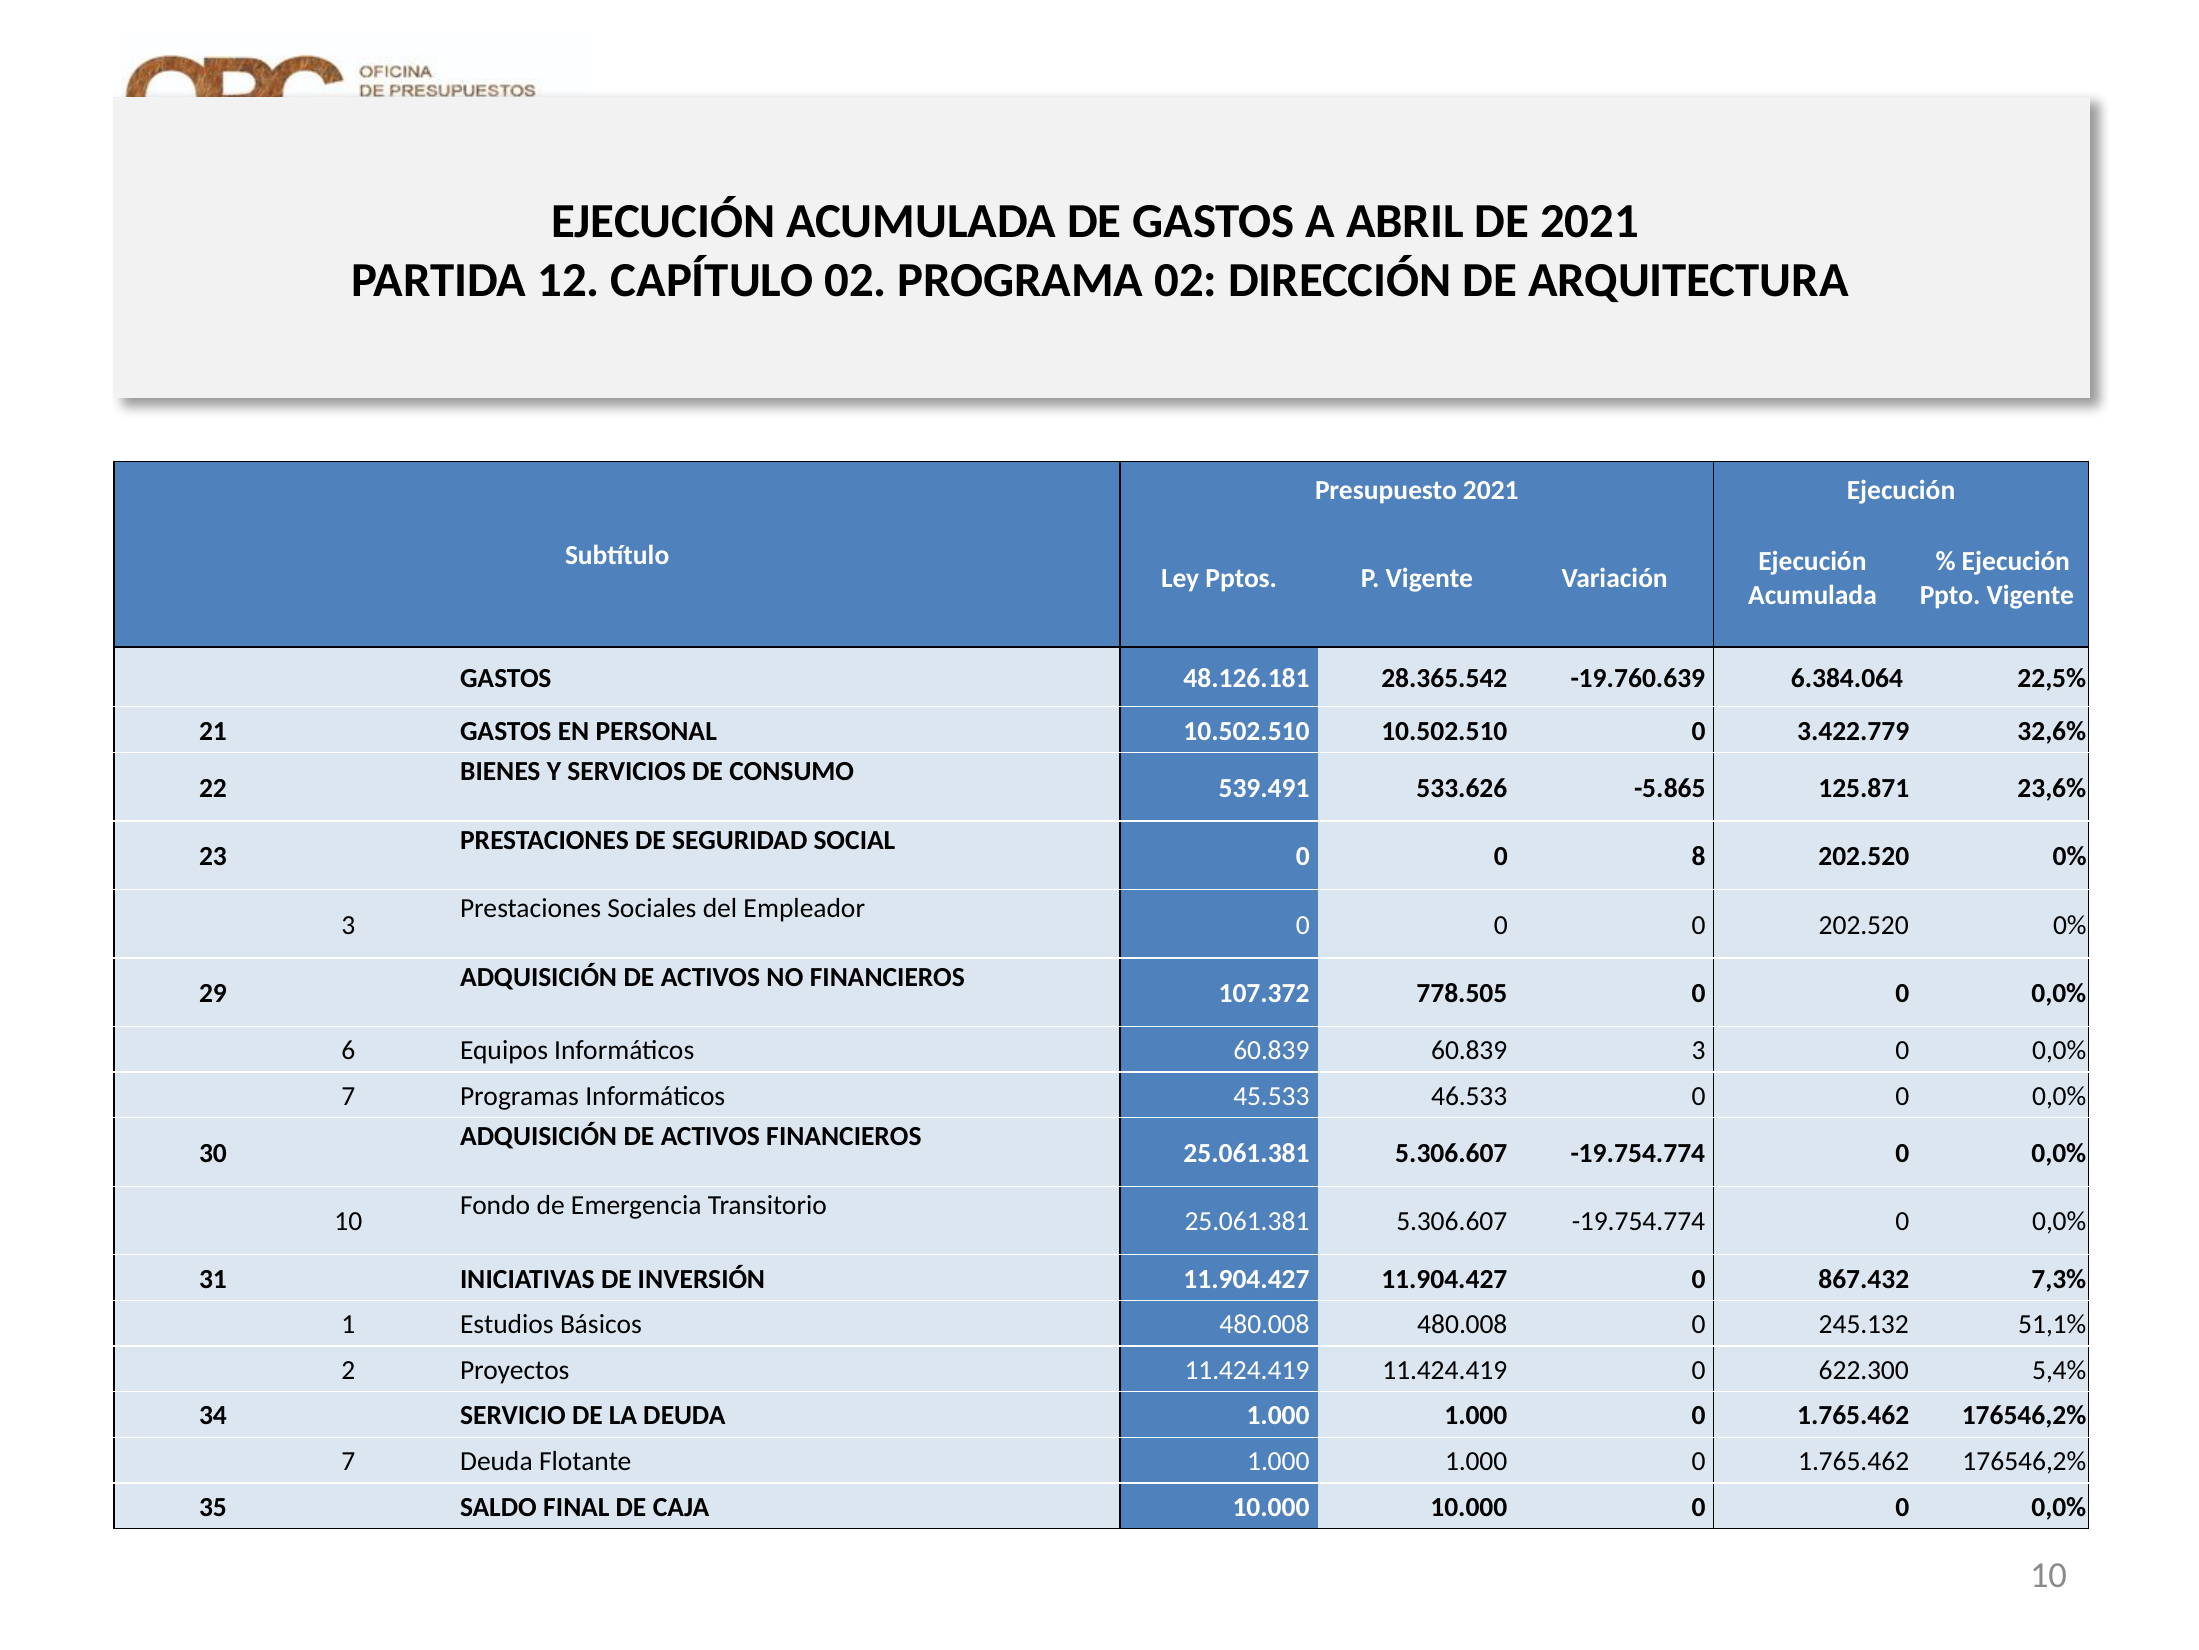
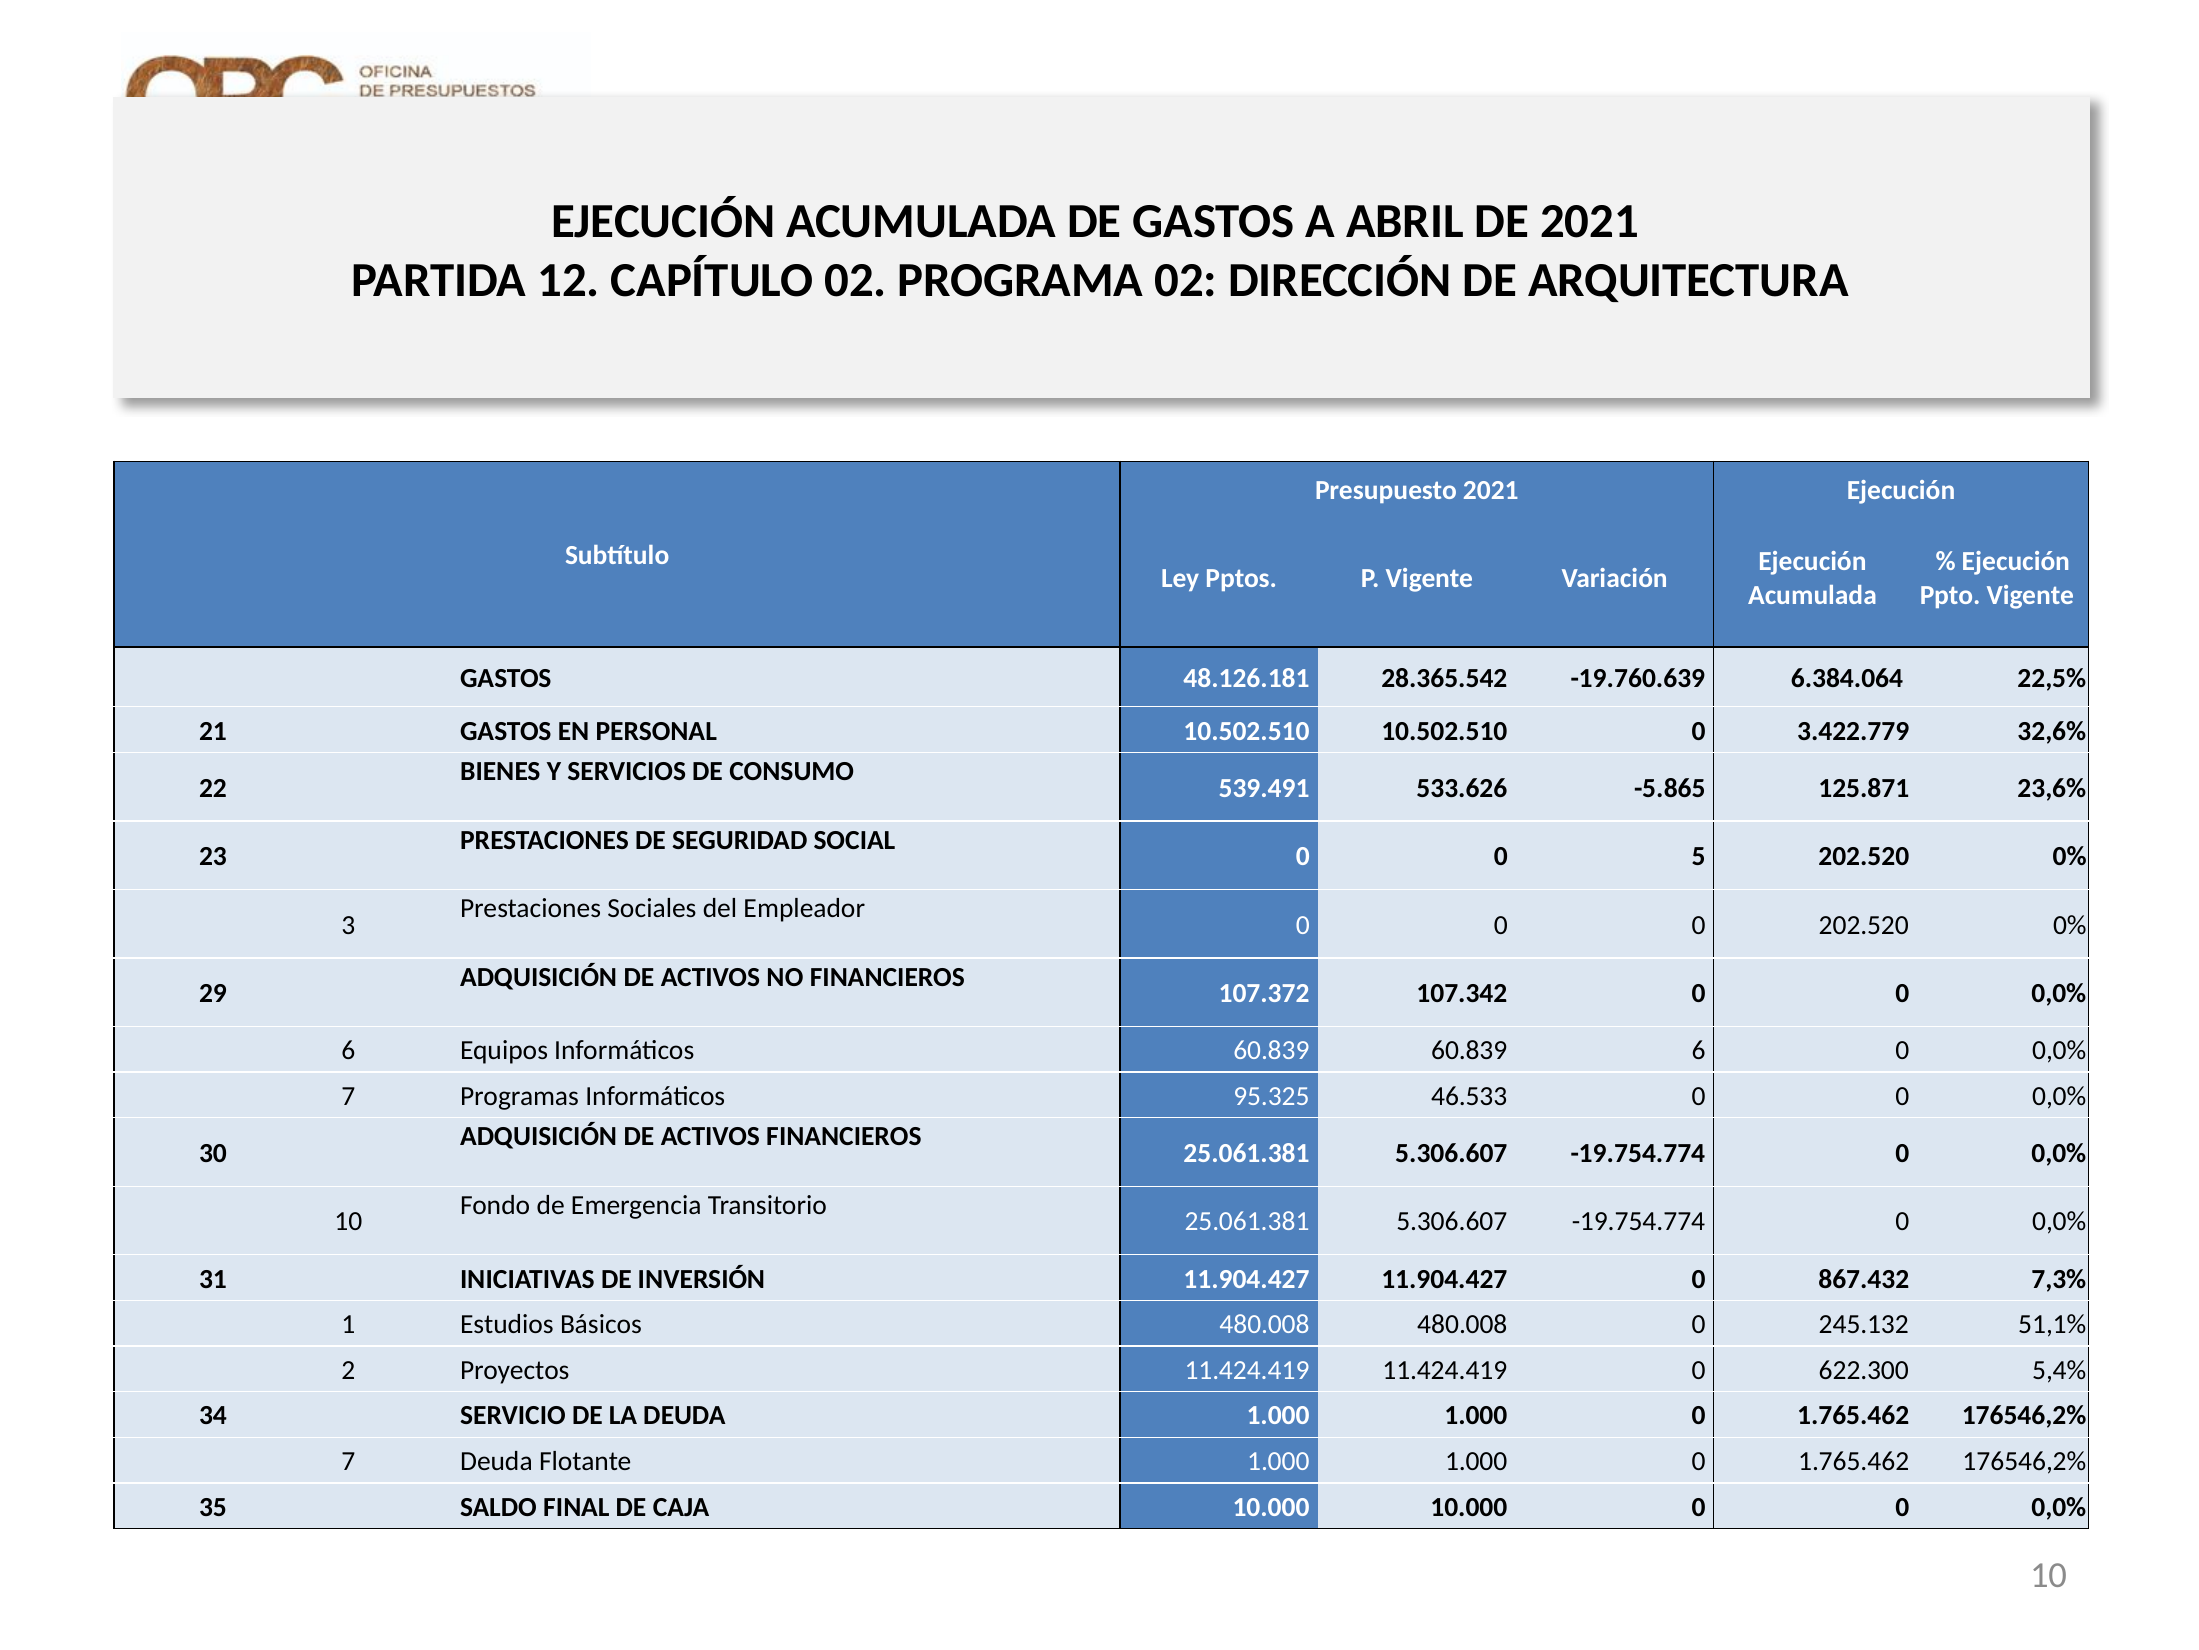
8: 8 -> 5
778.505: 778.505 -> 107.342
60.839 3: 3 -> 6
45.533: 45.533 -> 95.325
